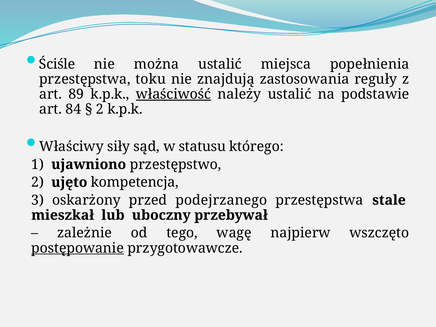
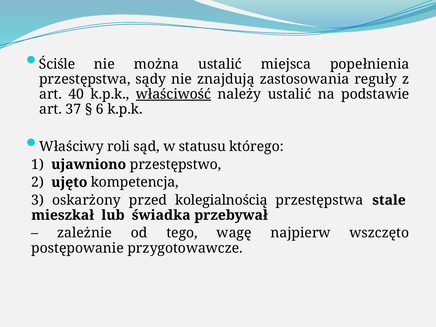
toku: toku -> sądy
89: 89 -> 40
84: 84 -> 37
2 at (100, 109): 2 -> 6
siły: siły -> roli
podejrzanego: podejrzanego -> kolegialnością
uboczny: uboczny -> świadka
postępowanie underline: present -> none
